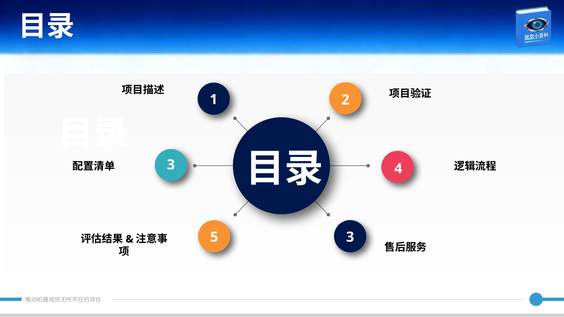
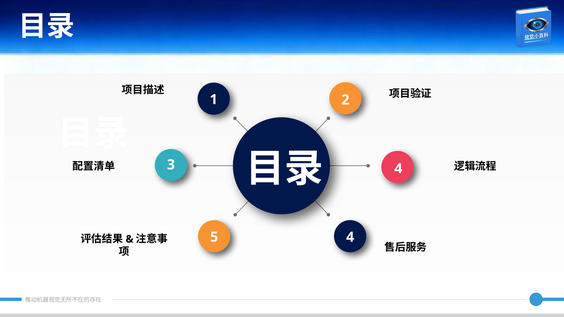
5 3: 3 -> 4
